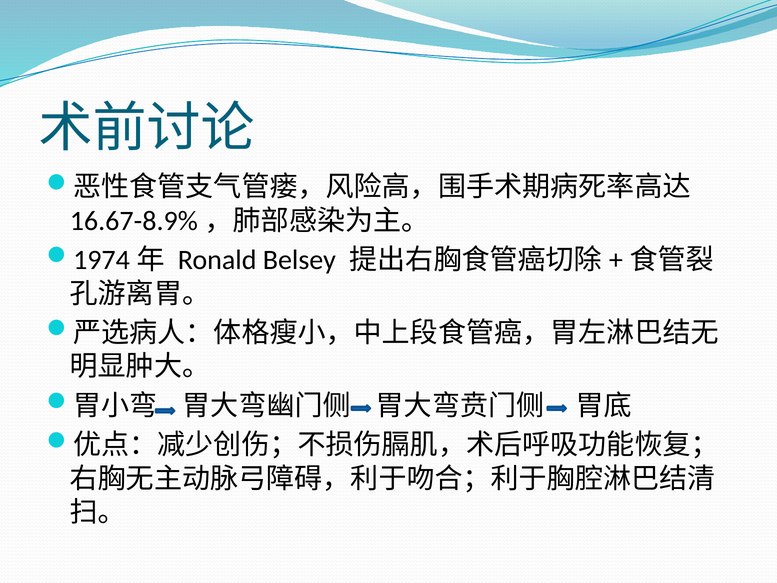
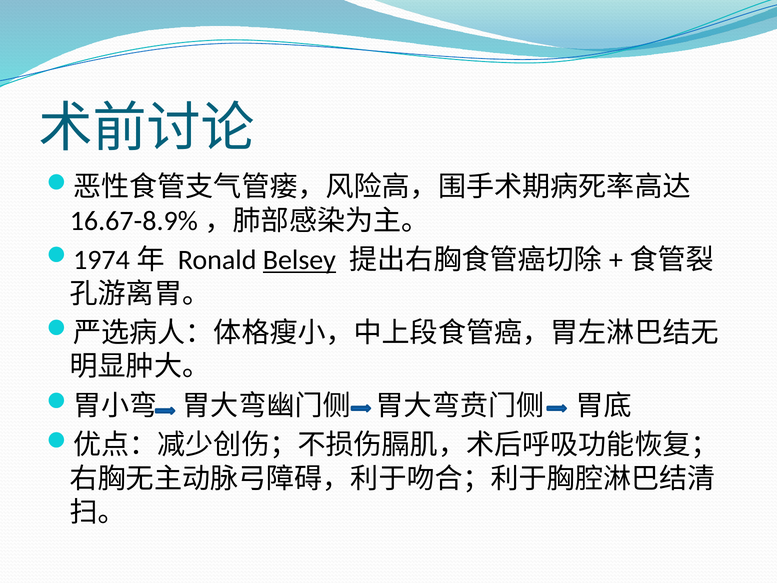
Belsey underline: none -> present
